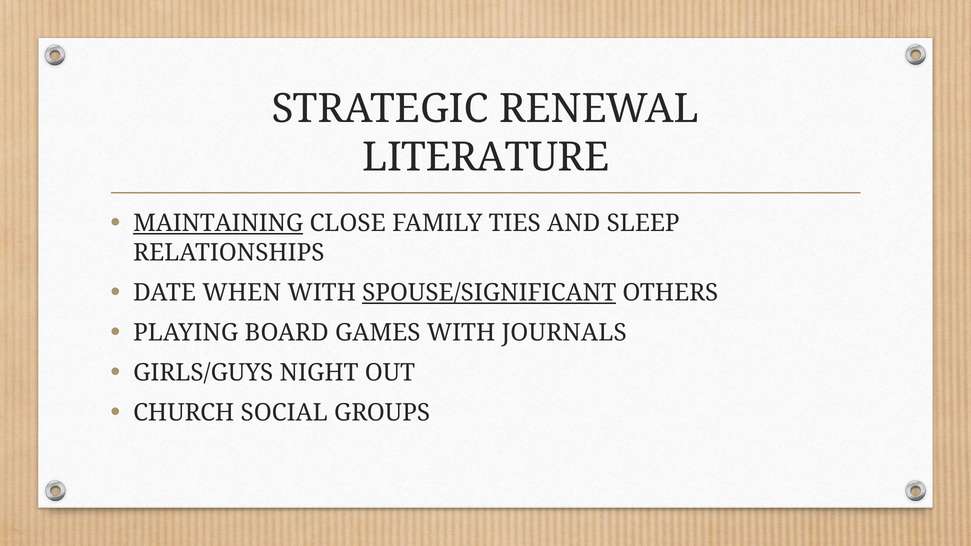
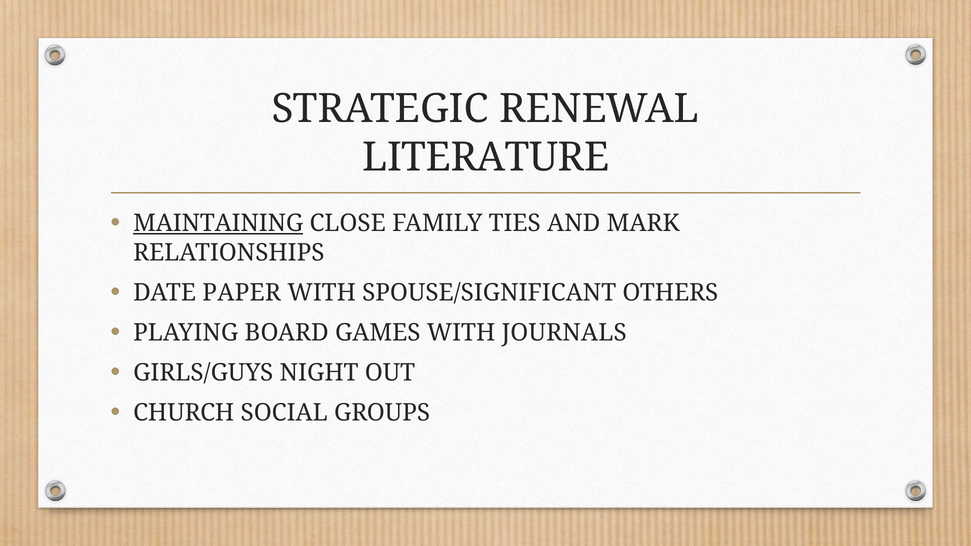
SLEEP: SLEEP -> MARK
WHEN: WHEN -> PAPER
SPOUSE/SIGNIFICANT underline: present -> none
